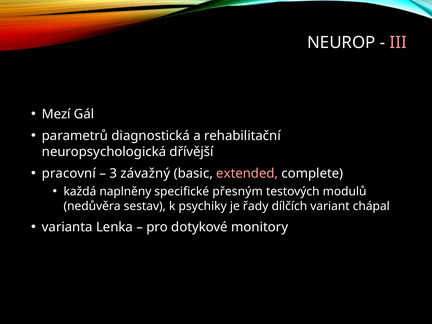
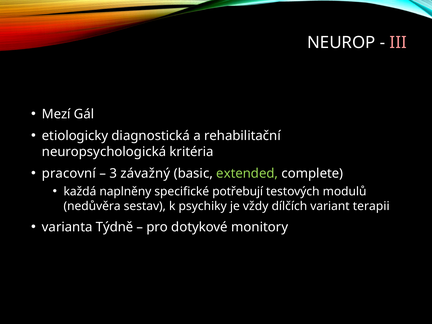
parametrů: parametrů -> etiologicky
dřívější: dřívější -> kritéria
extended colour: pink -> light green
přesným: přesným -> potřebují
řady: řady -> vždy
chápal: chápal -> terapii
Lenka: Lenka -> Týdně
